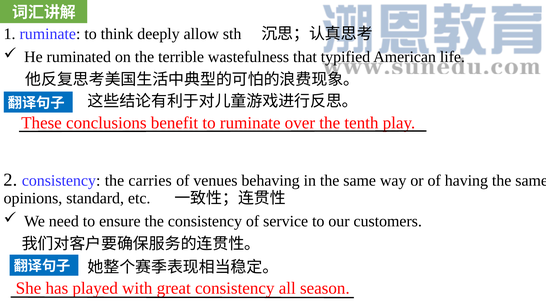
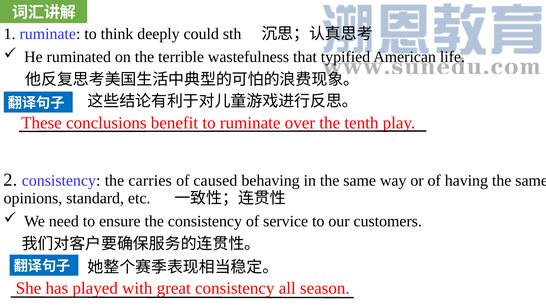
allow: allow -> could
venues: venues -> caused
